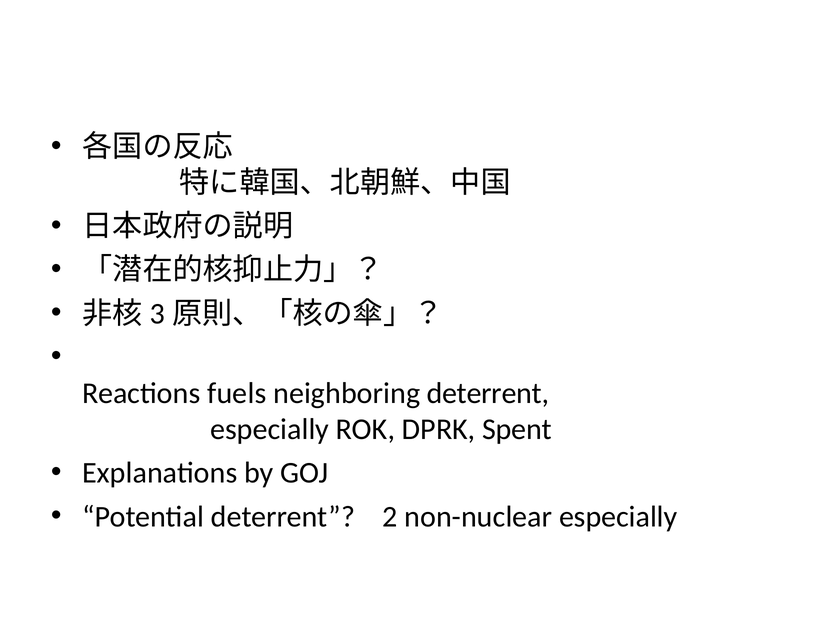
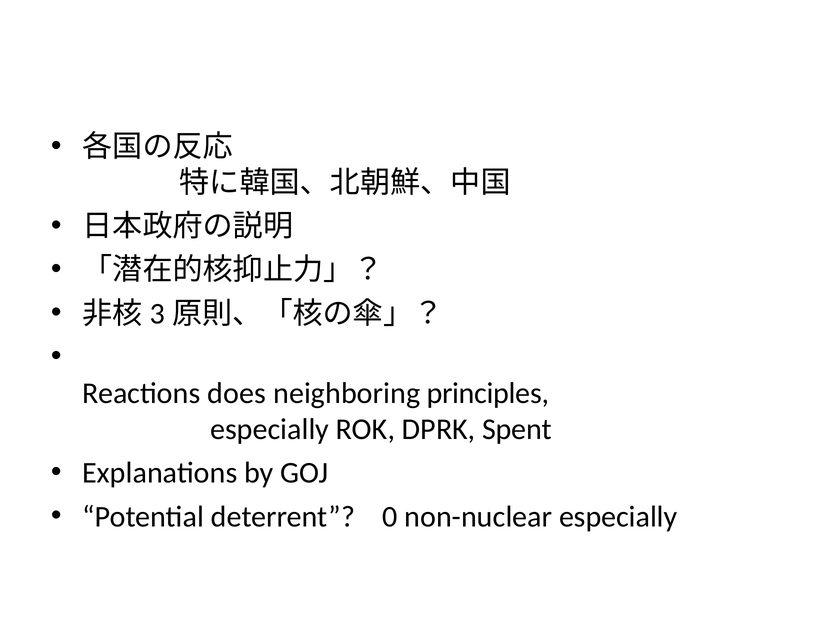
fuels: fuels -> does
neighboring deterrent: deterrent -> principles
2: 2 -> 0
